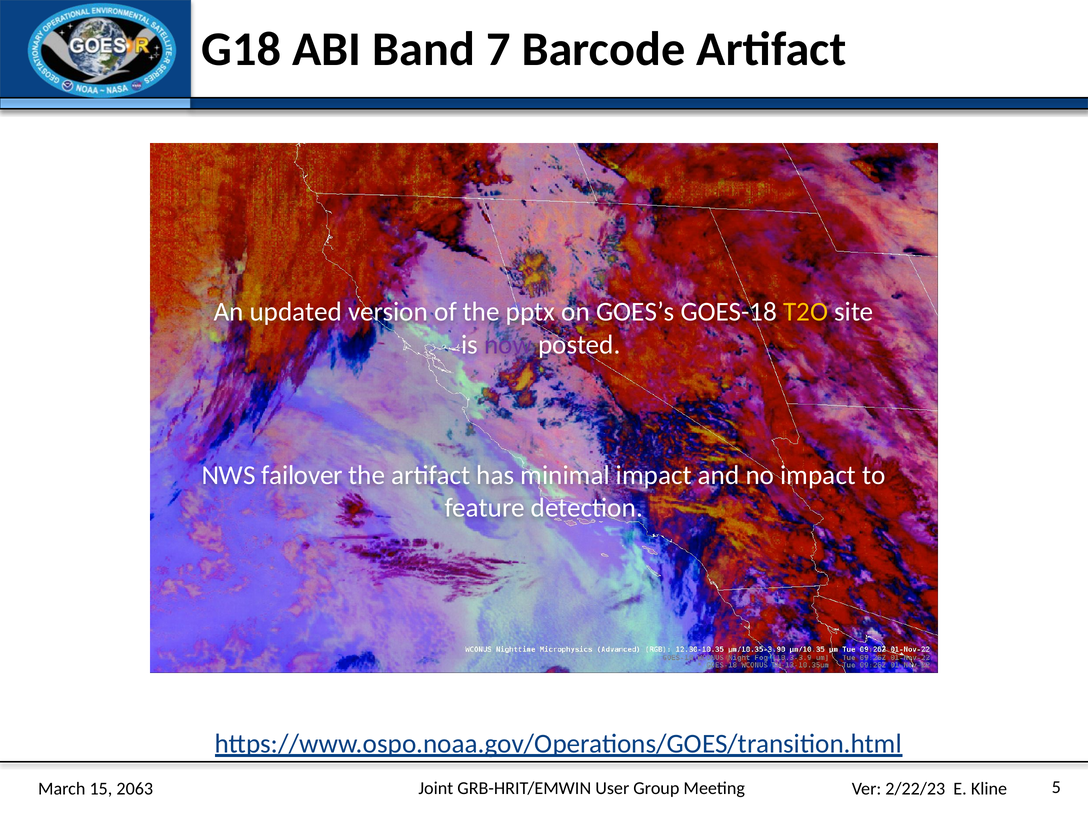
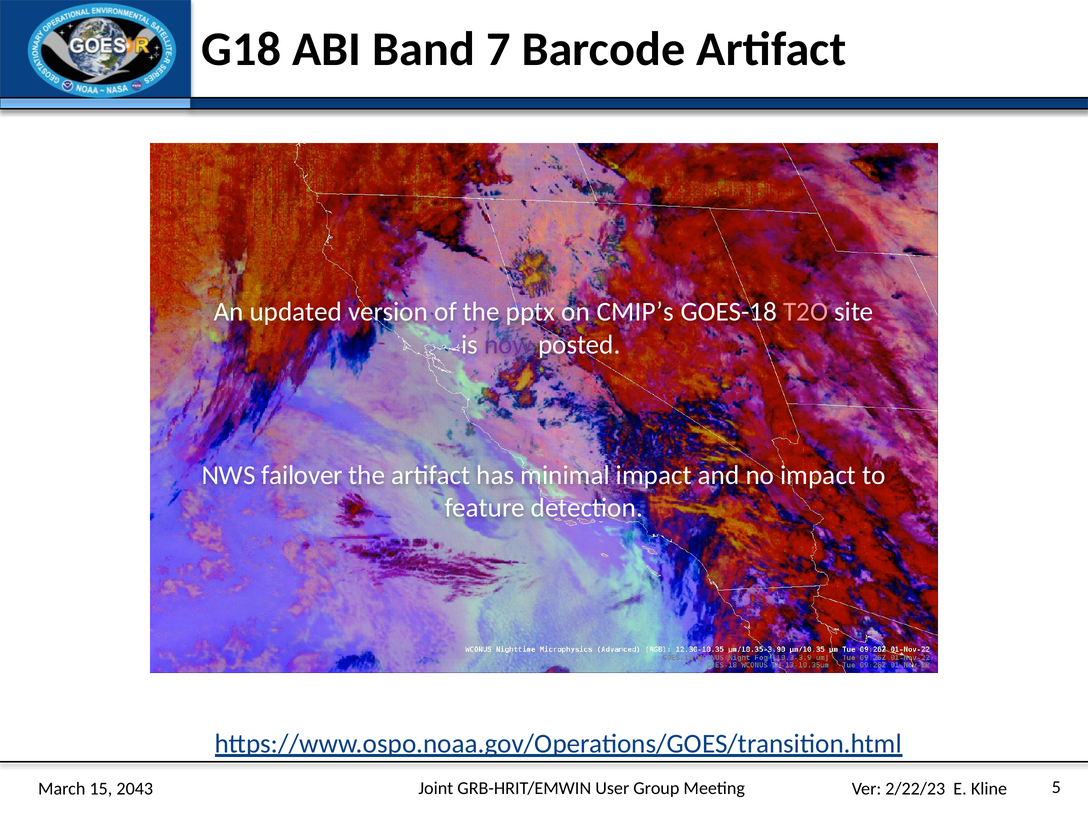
GOES’s: GOES’s -> CMIP’s
T2O colour: yellow -> pink
2063: 2063 -> 2043
